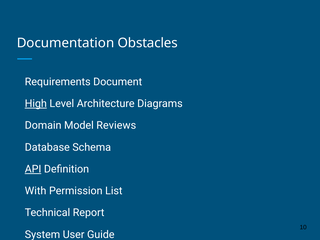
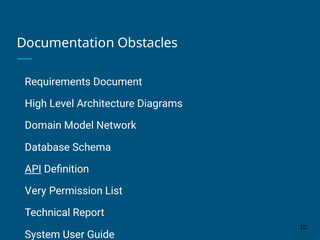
High underline: present -> none
Reviews: Reviews -> Network
With: With -> Very
